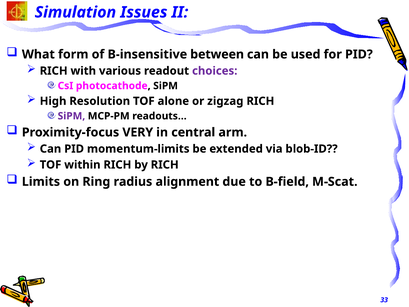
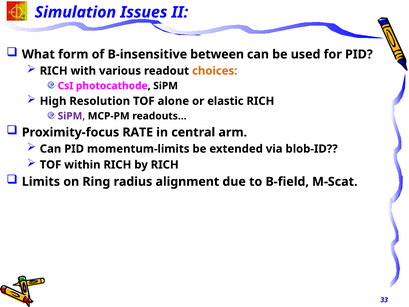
choices colour: purple -> orange
zigzag: zigzag -> elastic
VERY: VERY -> RATE
